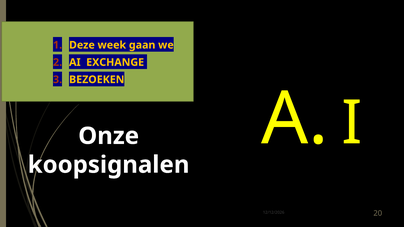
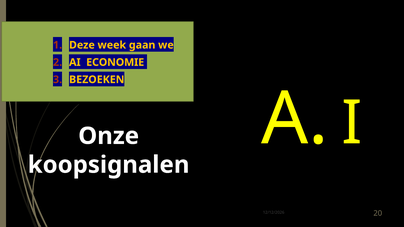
EXCHANGE: EXCHANGE -> ECONOMIE
